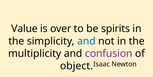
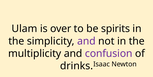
Value: Value -> Ulam
and at (86, 41) colour: blue -> purple
object: object -> drinks
